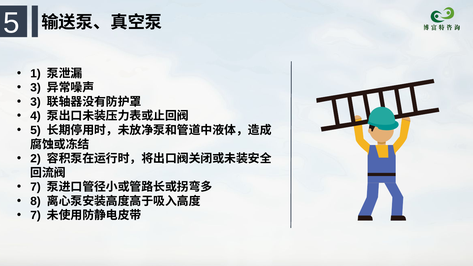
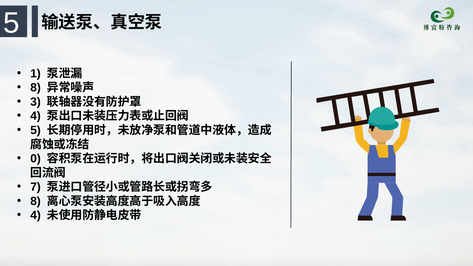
3 at (36, 88): 3 -> 8
2: 2 -> 0
7 at (36, 215): 7 -> 4
